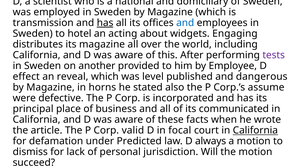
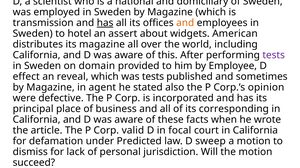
and at (185, 23) colour: blue -> orange
acting: acting -> assert
Engaging: Engaging -> American
another: another -> domain
was level: level -> tests
dangerous: dangerous -> sometimes
horns: horns -> agent
assume: assume -> opinion
communicated: communicated -> corresponding
California at (255, 131) underline: present -> none
always: always -> sweep
